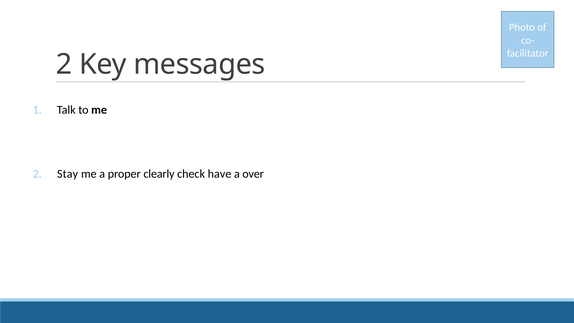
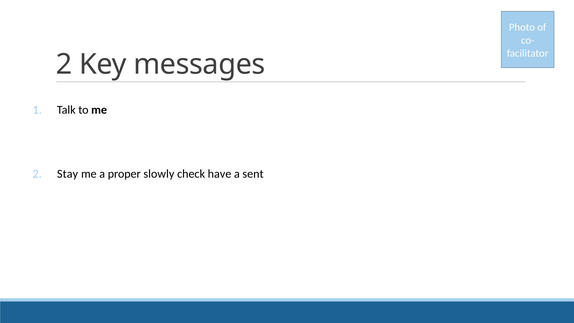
clearly: clearly -> slowly
over: over -> sent
